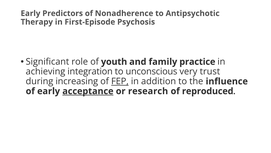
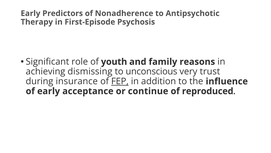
practice: practice -> reasons
integration: integration -> dismissing
increasing: increasing -> insurance
acceptance underline: present -> none
research: research -> continue
